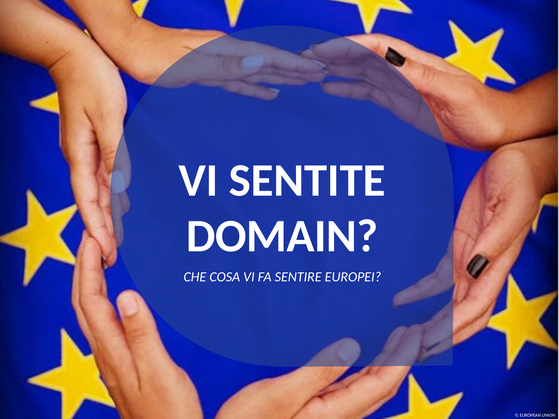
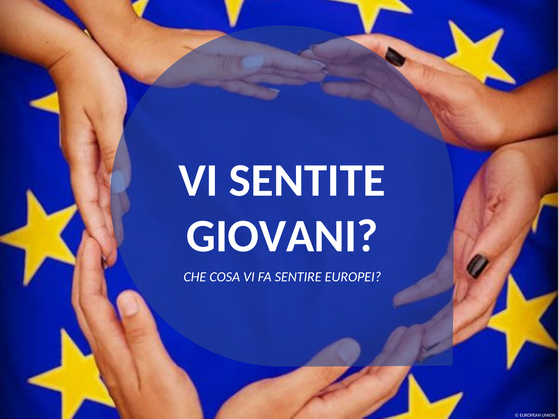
DOMAIN: DOMAIN -> GIOVANI
